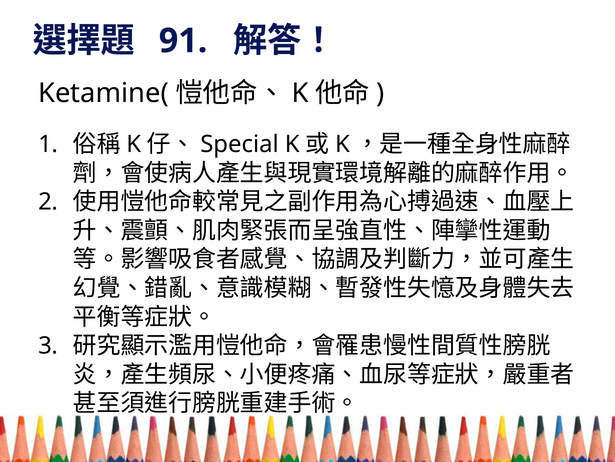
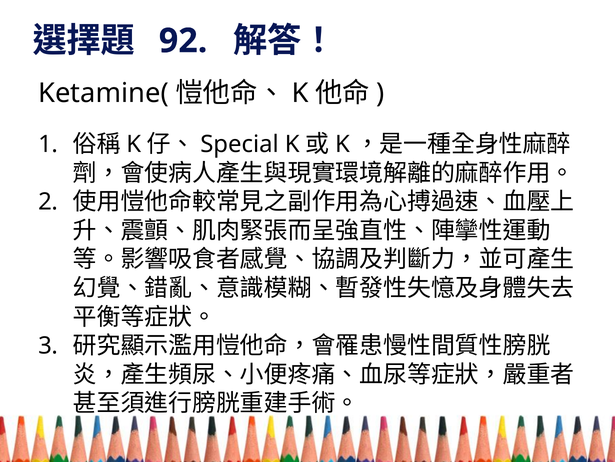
91: 91 -> 92
